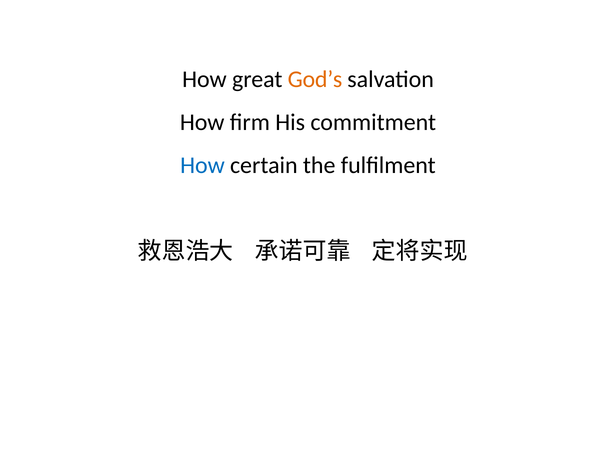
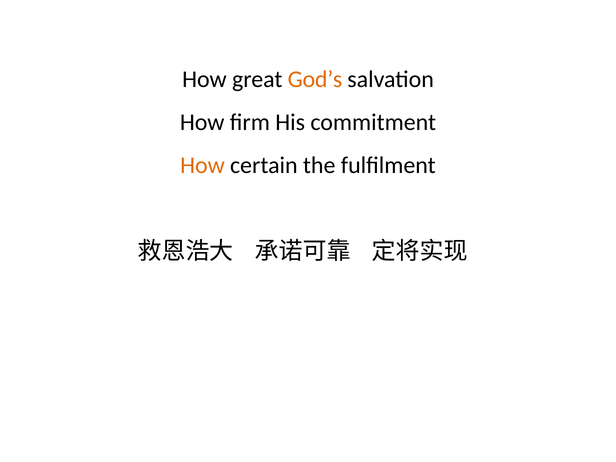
How at (202, 165) colour: blue -> orange
